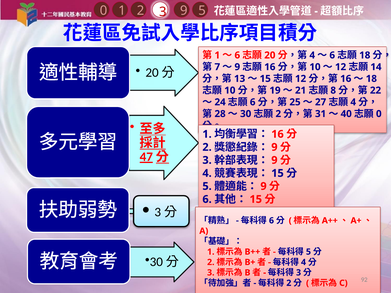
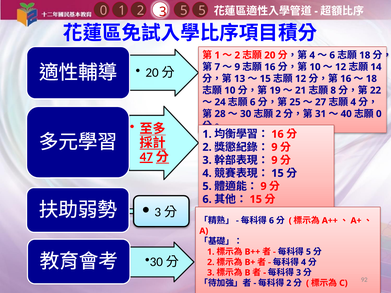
1 9: 9 -> 5
6 at (237, 55): 6 -> 2
